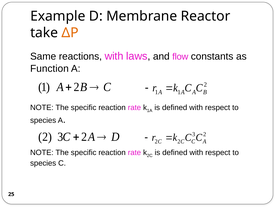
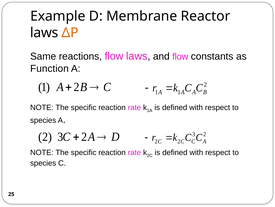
take at (44, 33): take -> laws
reactions with: with -> flow
